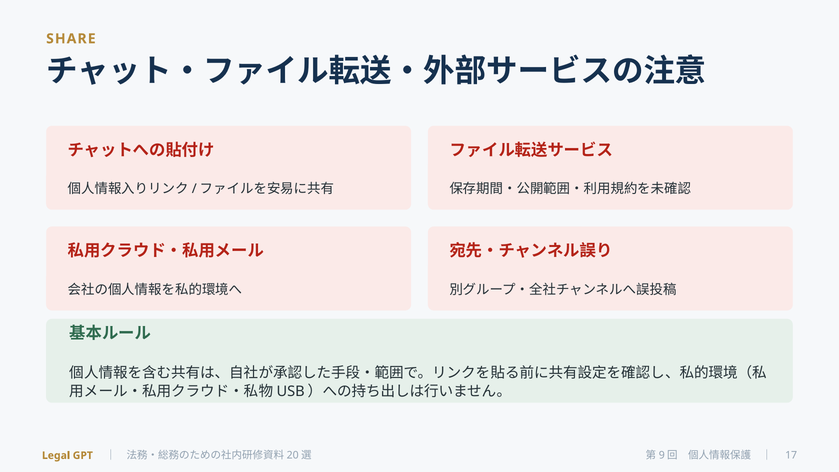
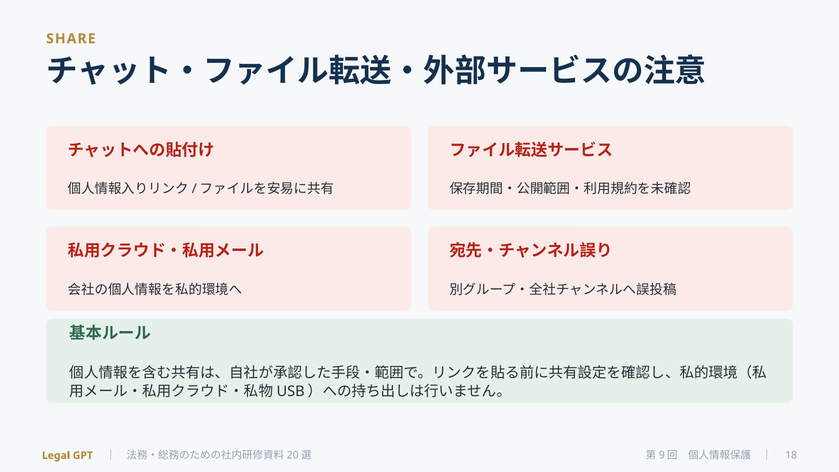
17: 17 -> 18
